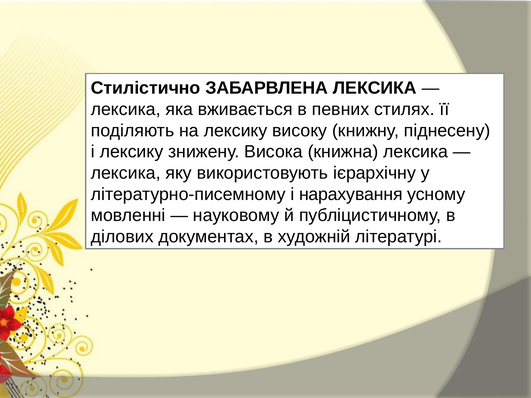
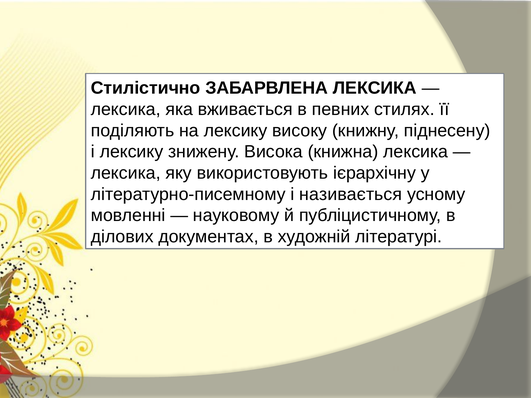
нарахування: нарахування -> називається
